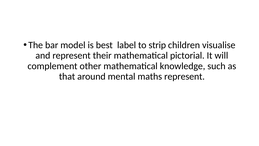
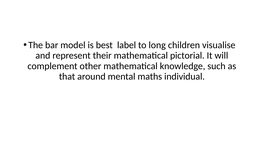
strip: strip -> long
maths represent: represent -> individual
